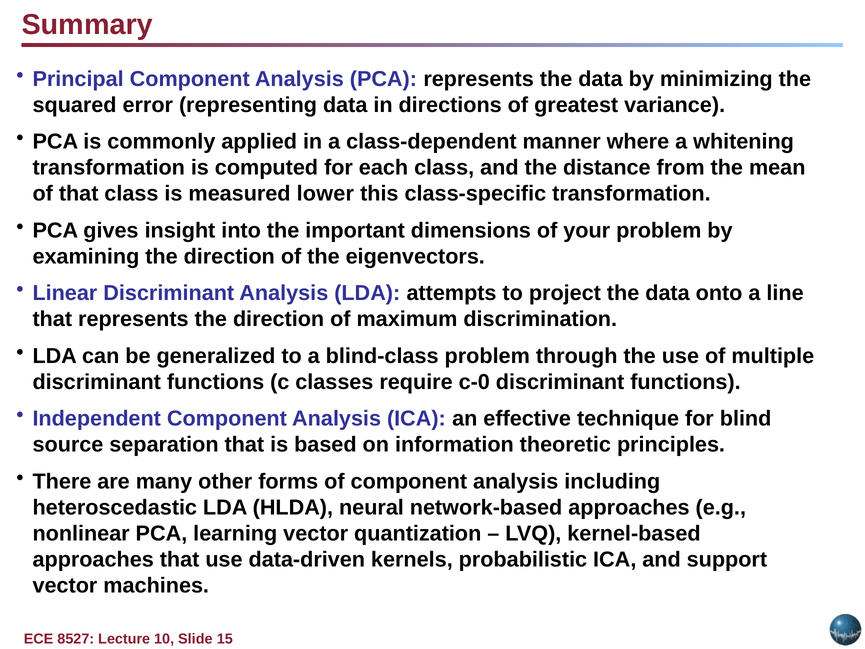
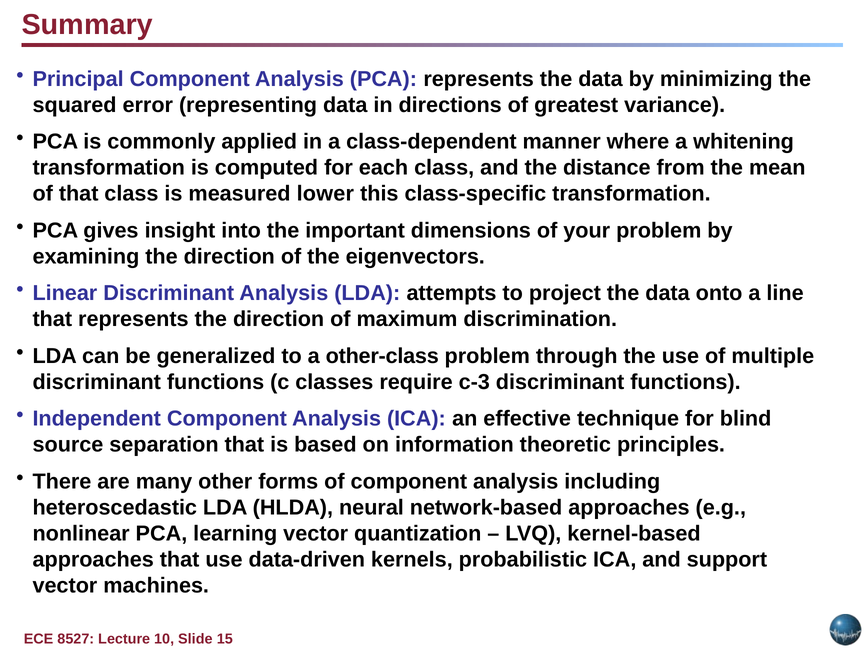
blind-class: blind-class -> other-class
c-0: c-0 -> c-3
